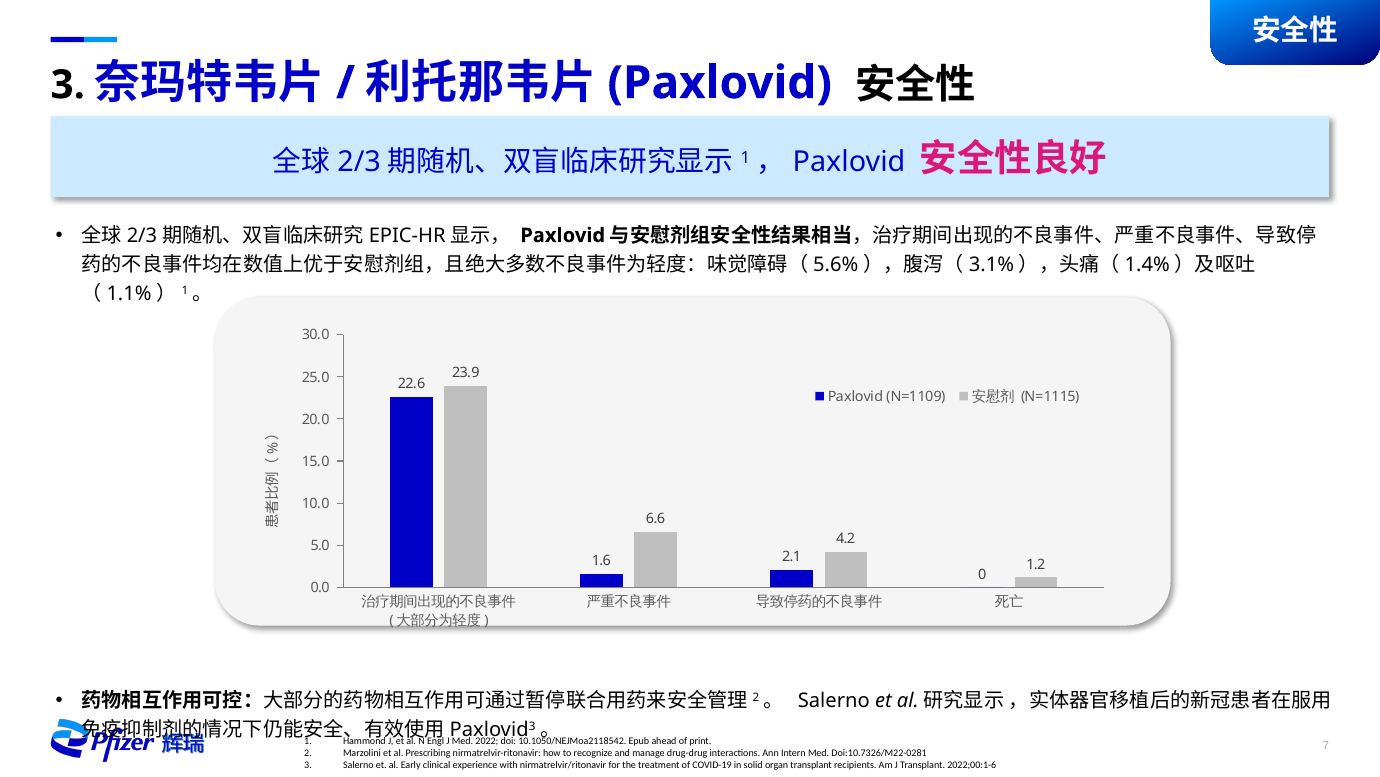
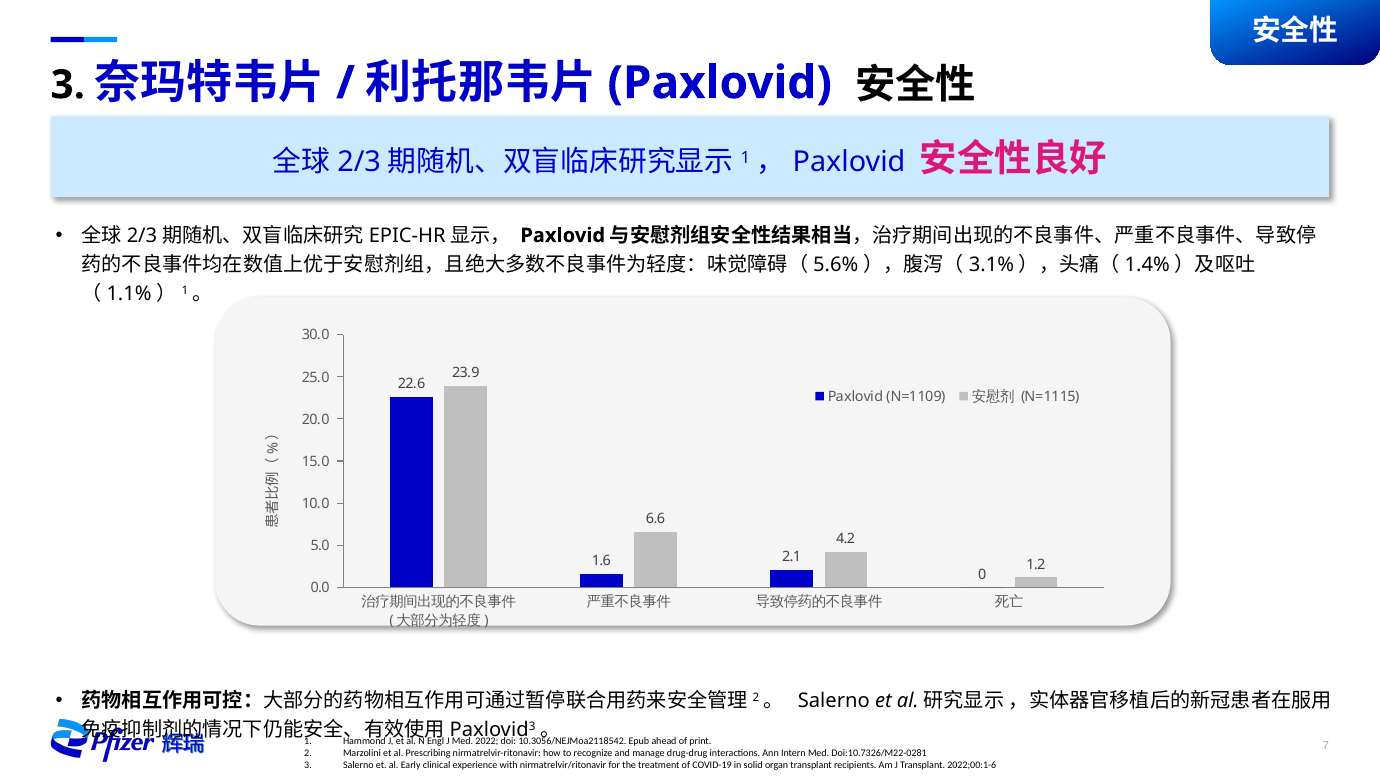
10.1050/NEJMoa2118542: 10.1050/NEJMoa2118542 -> 10.3056/NEJMoa2118542
